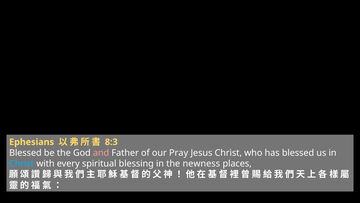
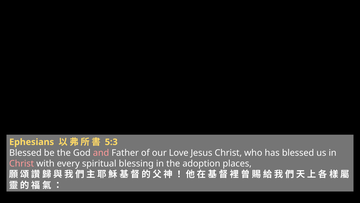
8:3: 8:3 -> 5:3
Pray: Pray -> Love
Christ at (22, 163) colour: light blue -> pink
newness: newness -> adoption
